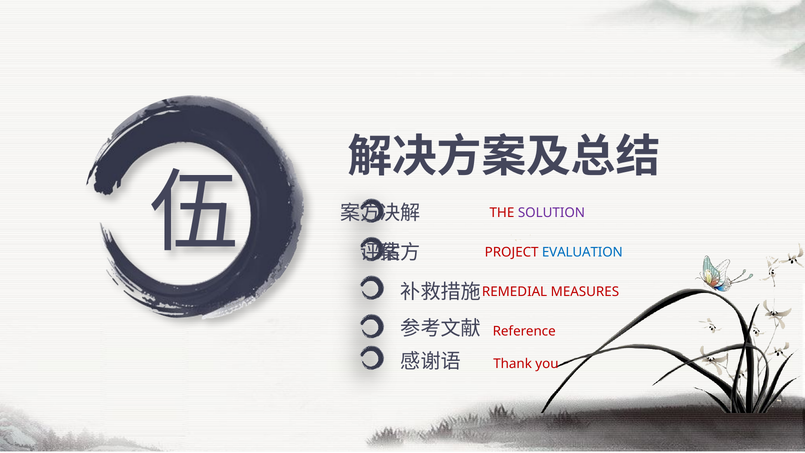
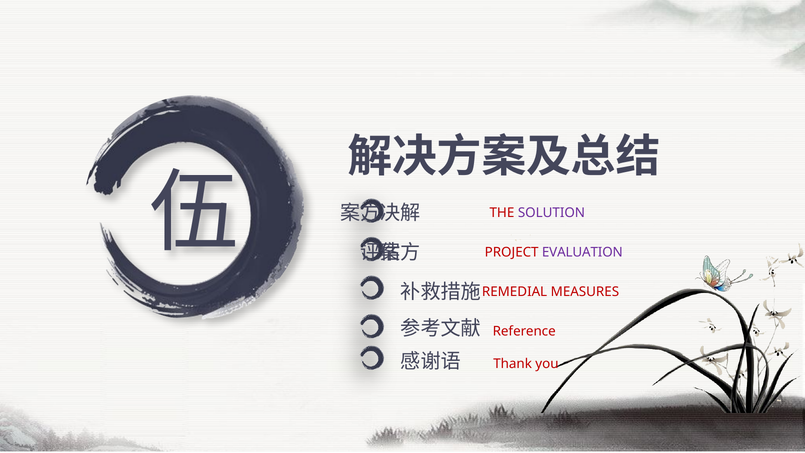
EVALUATION colour: blue -> purple
